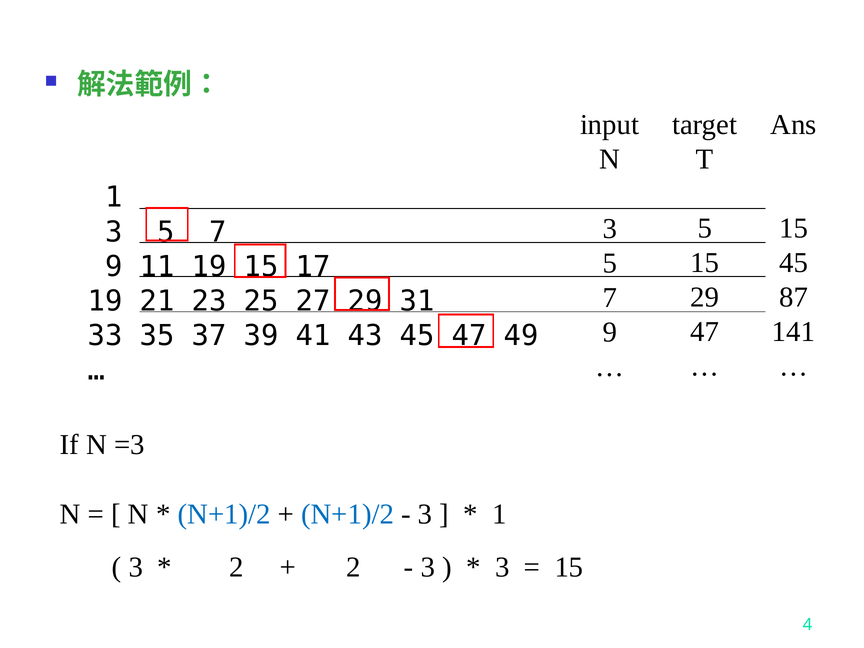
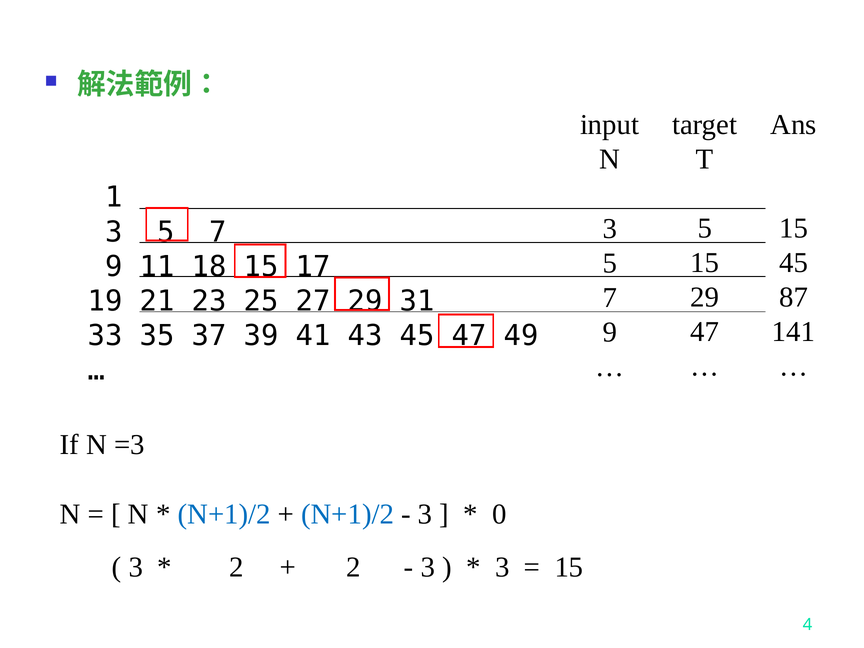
11 19: 19 -> 18
1 at (500, 514): 1 -> 0
